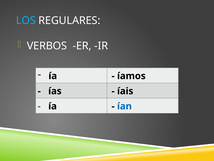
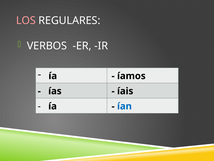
LOS colour: light blue -> pink
